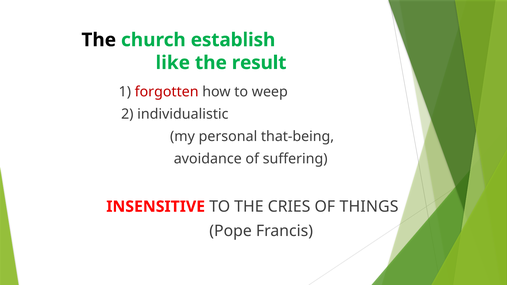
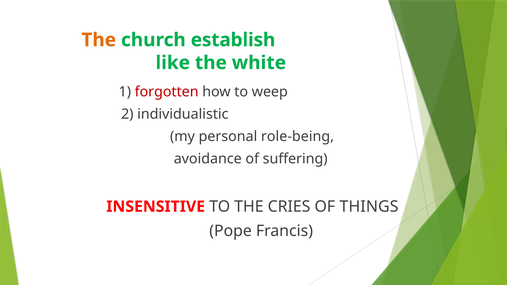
The at (99, 40) colour: black -> orange
result: result -> white
that-being: that-being -> role-being
